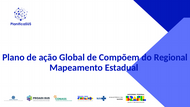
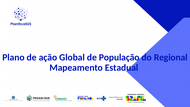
Compõem: Compõem -> População
